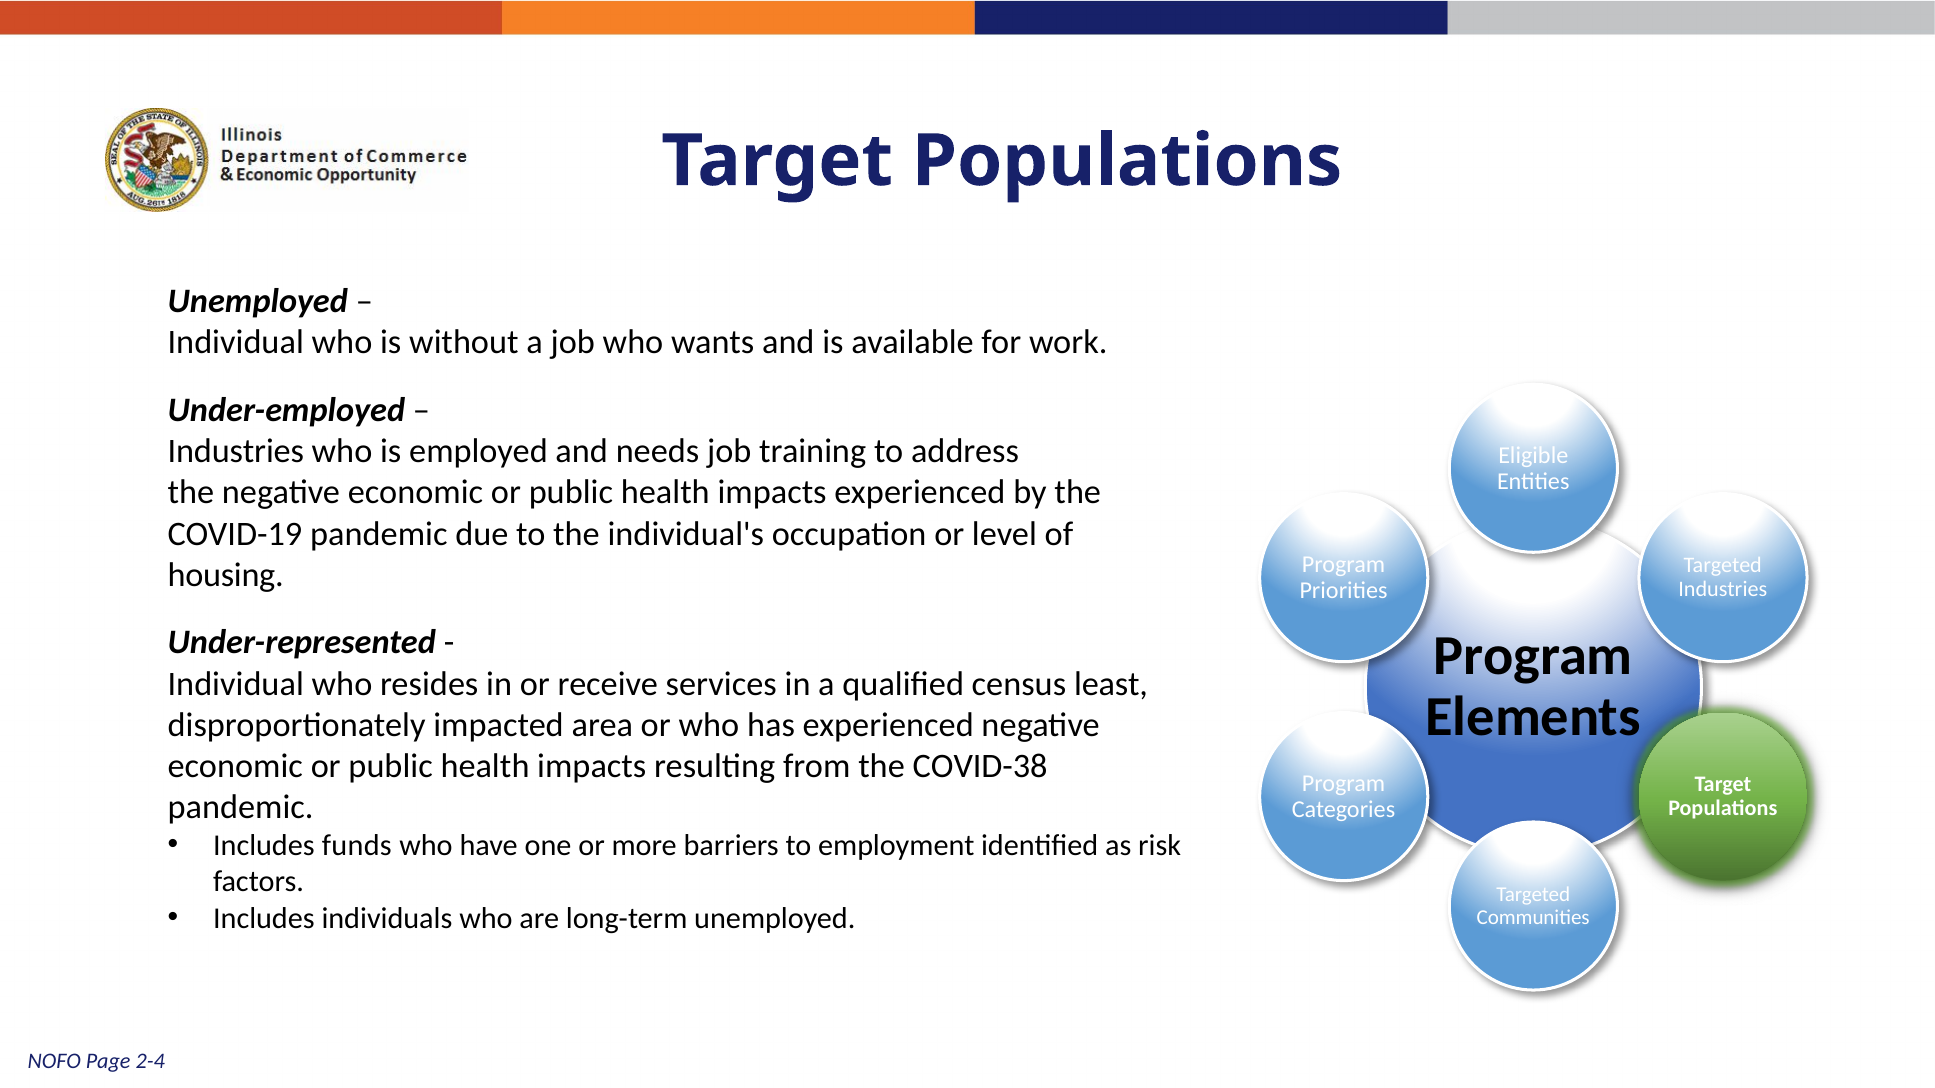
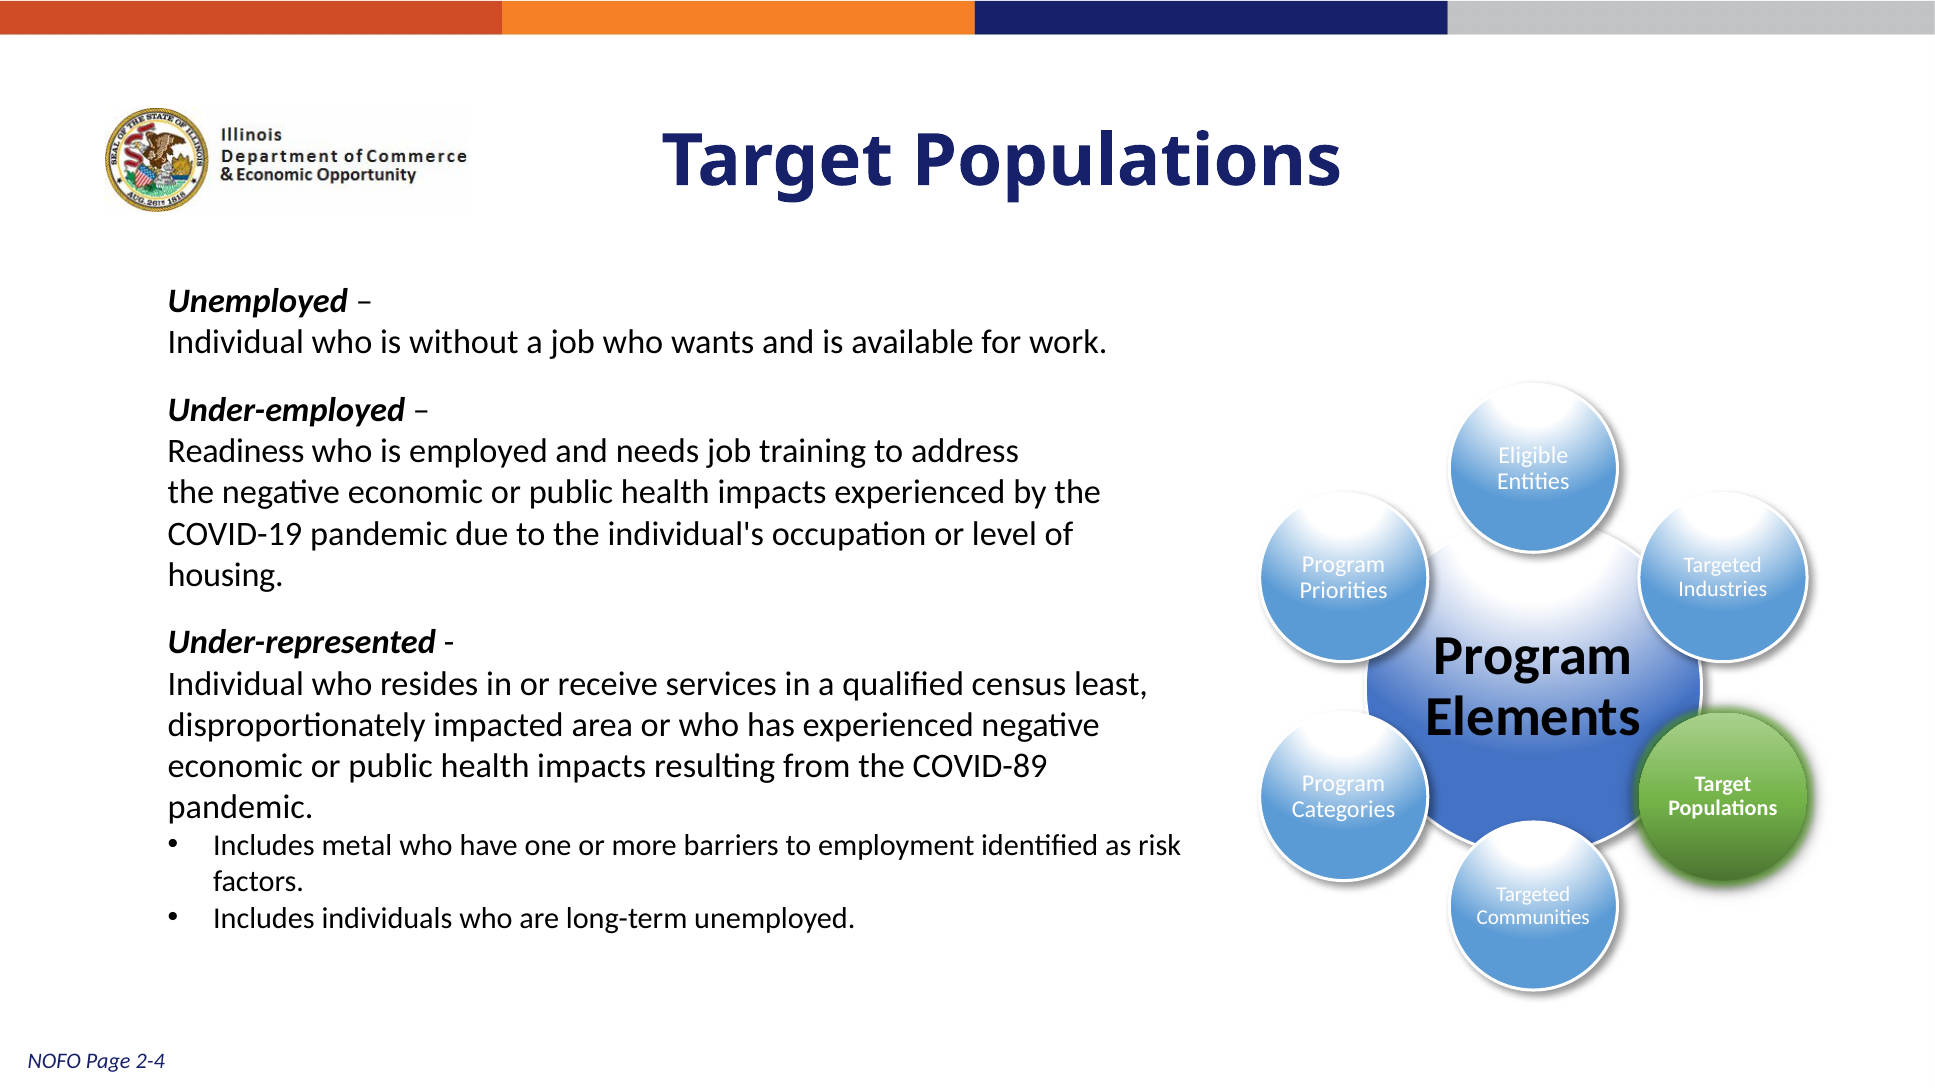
Industries at (236, 452): Industries -> Readiness
COVID-38: COVID-38 -> COVID-89
funds: funds -> metal
